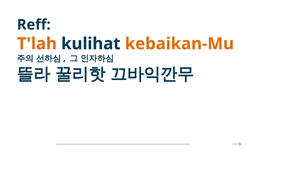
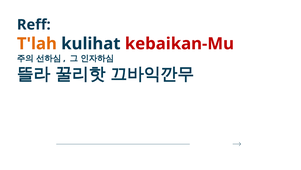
kebaikan-Mu colour: orange -> red
